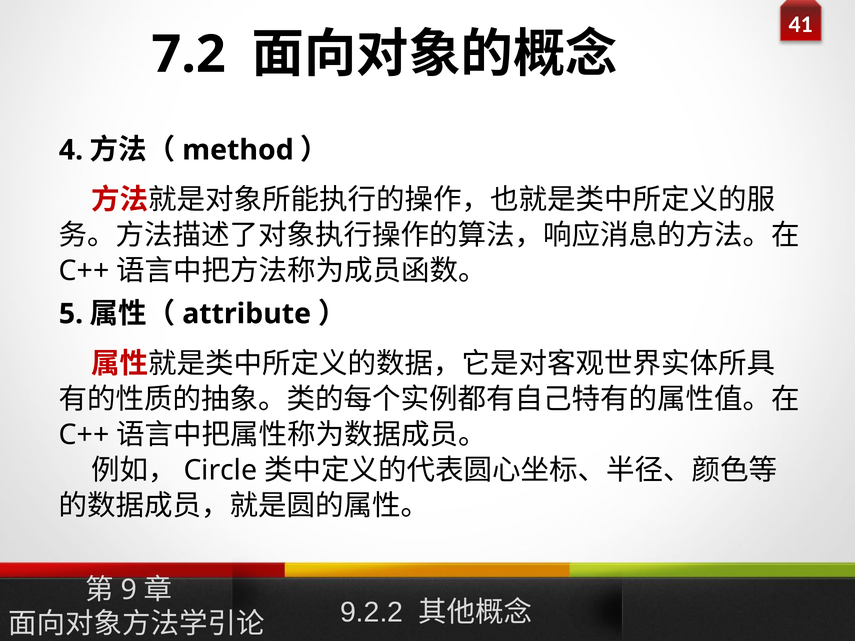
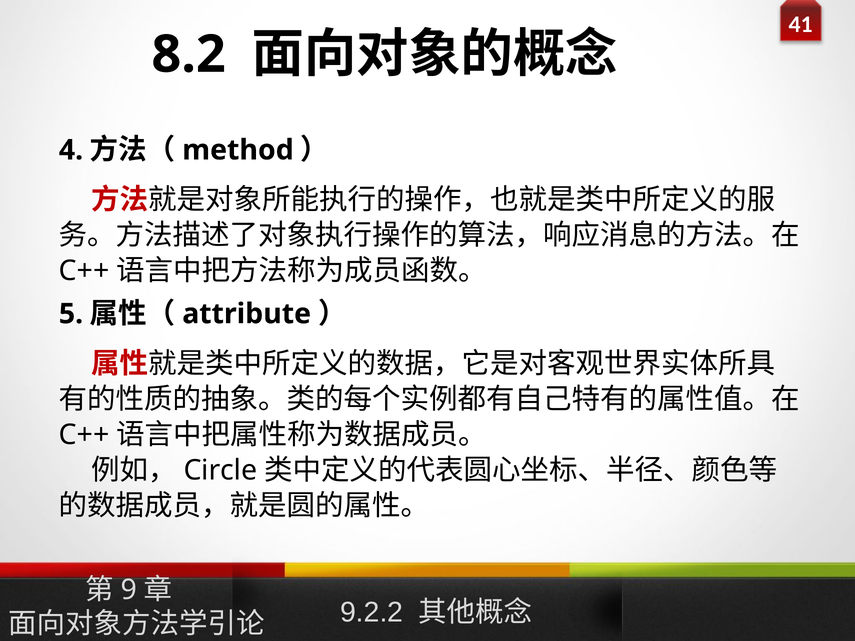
7.2: 7.2 -> 8.2
